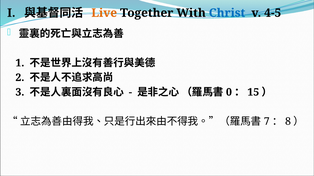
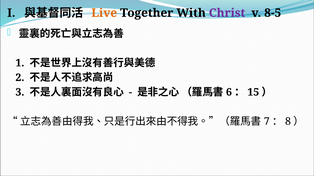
Christ colour: blue -> purple
4-5: 4-5 -> 8-5
0: 0 -> 6
